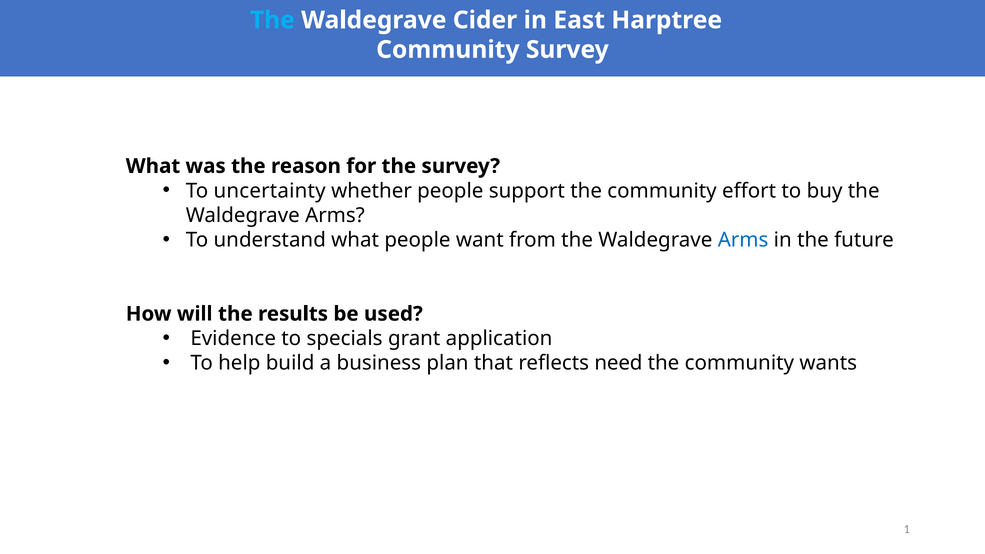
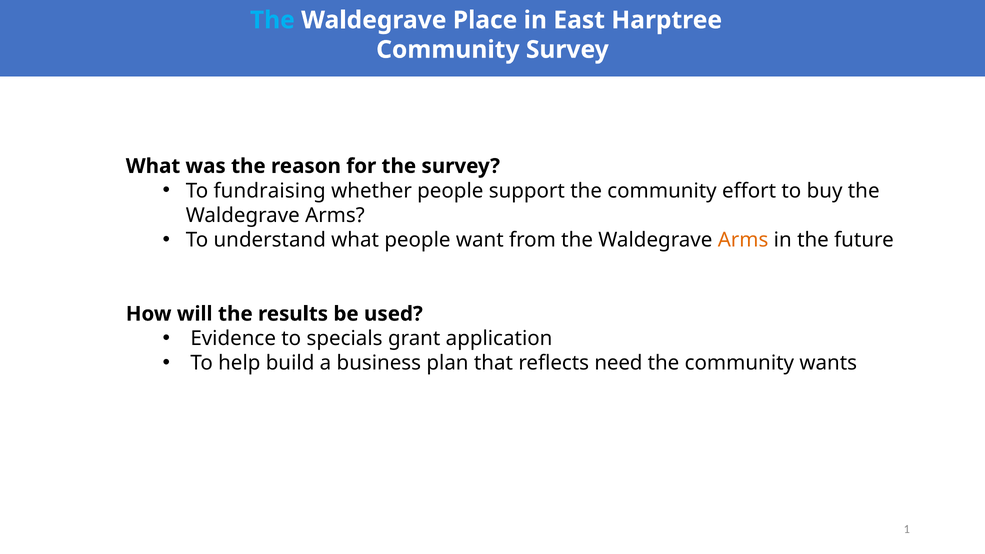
Cider: Cider -> Place
uncertainty: uncertainty -> fundraising
Arms at (743, 240) colour: blue -> orange
